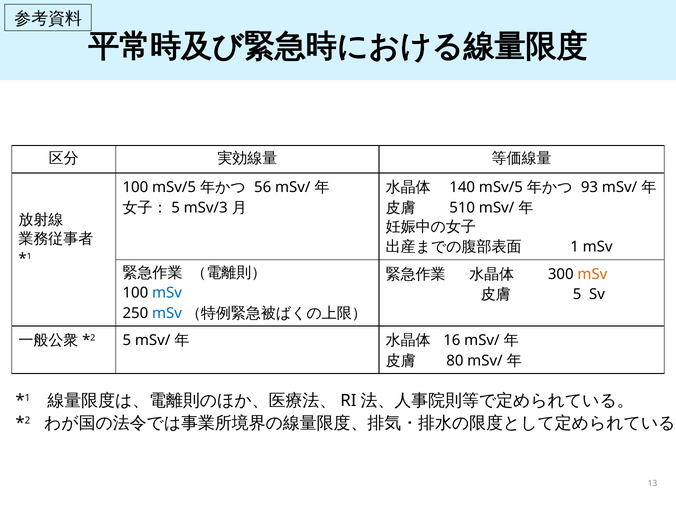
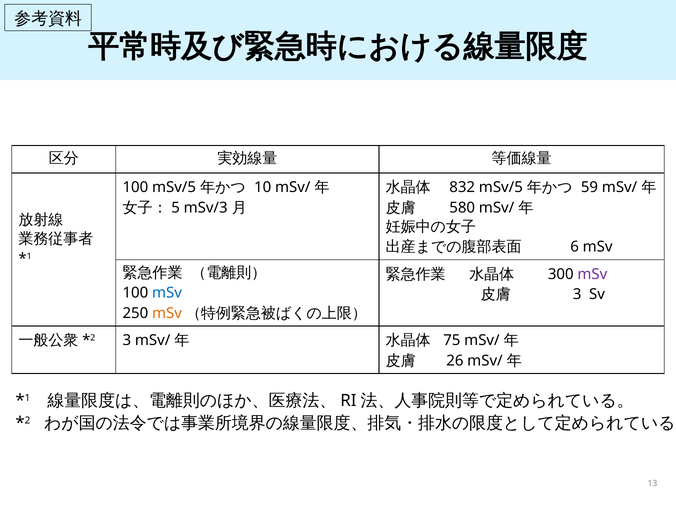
140: 140 -> 832
93: 93 -> 59
56: 56 -> 10
510: 510 -> 580
1: 1 -> 6
mSv at (592, 274) colour: orange -> purple
5 at (577, 295): 5 -> 3
mSv at (167, 313) colour: blue -> orange
5 at (127, 340): 5 -> 3
16: 16 -> 75
80: 80 -> 26
